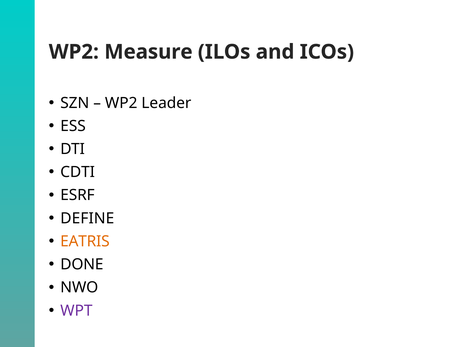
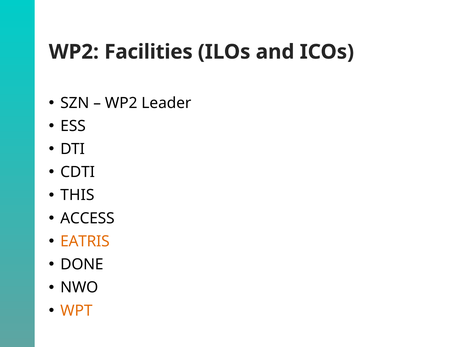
Measure: Measure -> Facilities
ESRF: ESRF -> THIS
DEFINE: DEFINE -> ACCESS
WPT colour: purple -> orange
